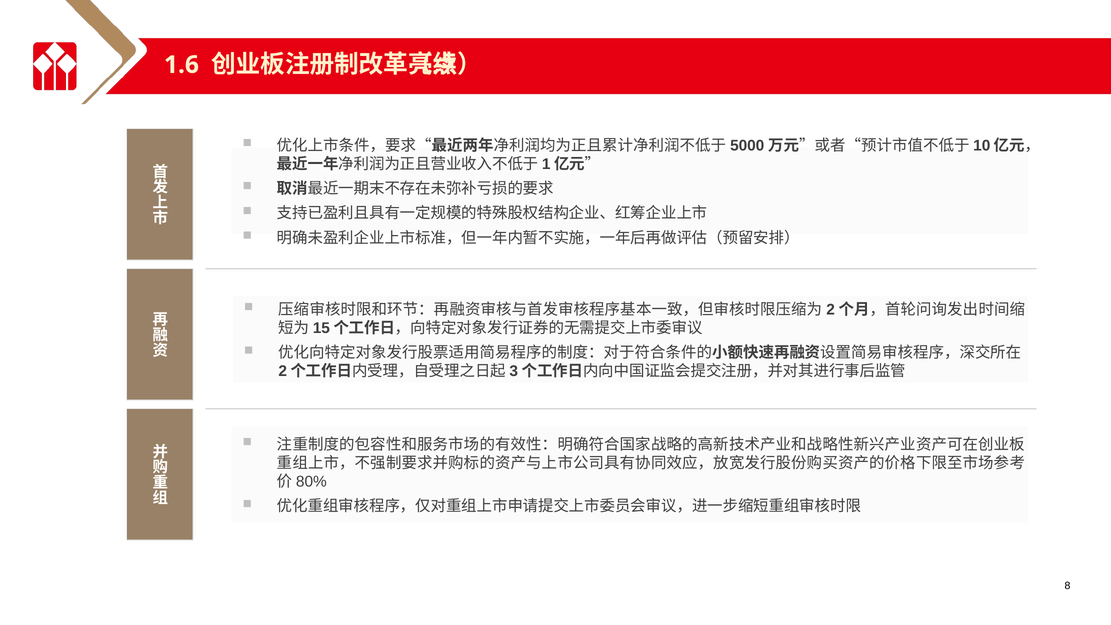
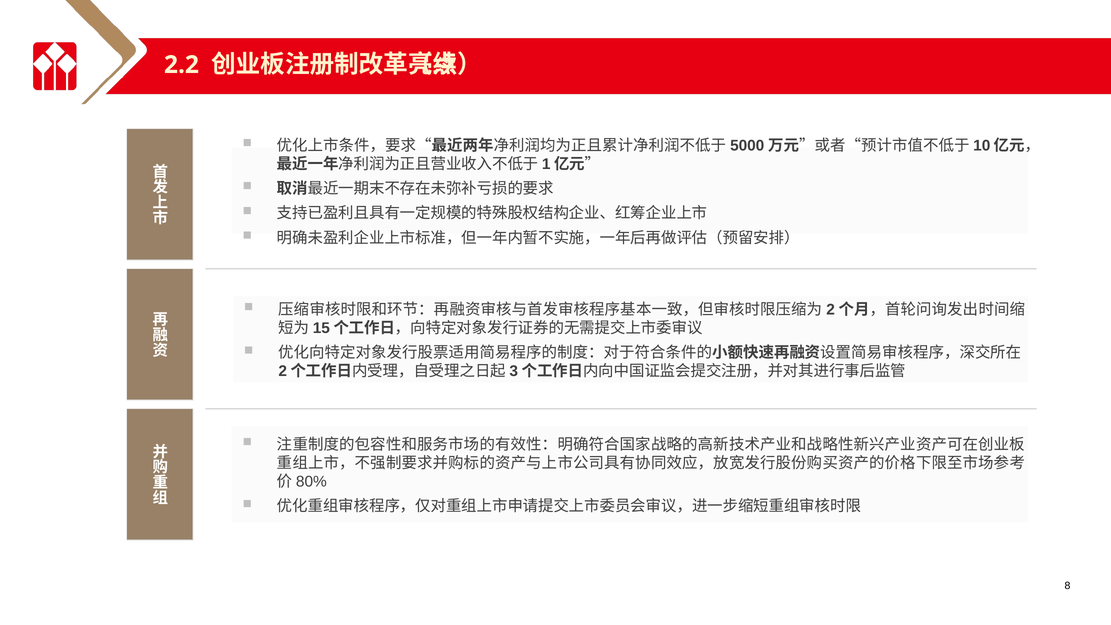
1.6: 1.6 -> 2.2
